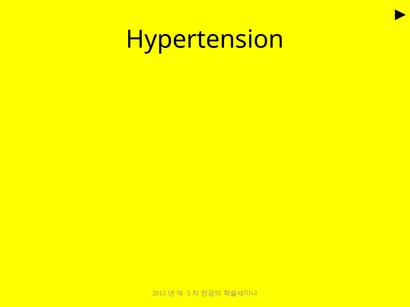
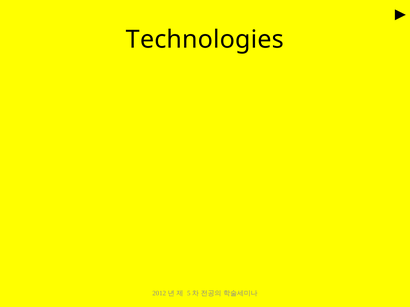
Hypertension: Hypertension -> Technologies
